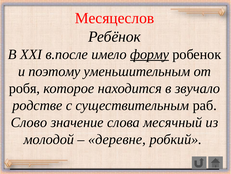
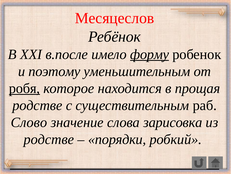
робя underline: none -> present
звучало: звучало -> прощая
месячный: месячный -> зарисовка
молодой at (49, 139): молодой -> родстве
деревне: деревне -> порядки
